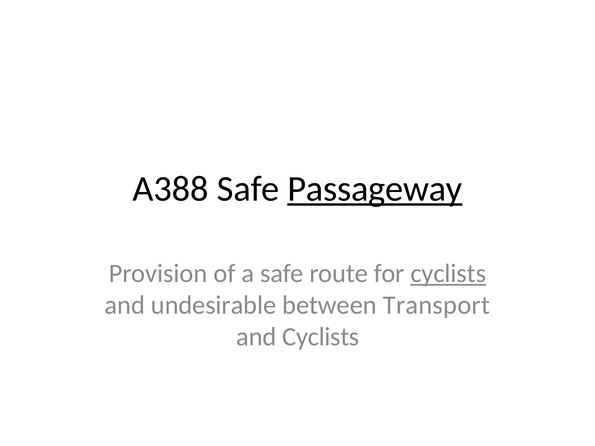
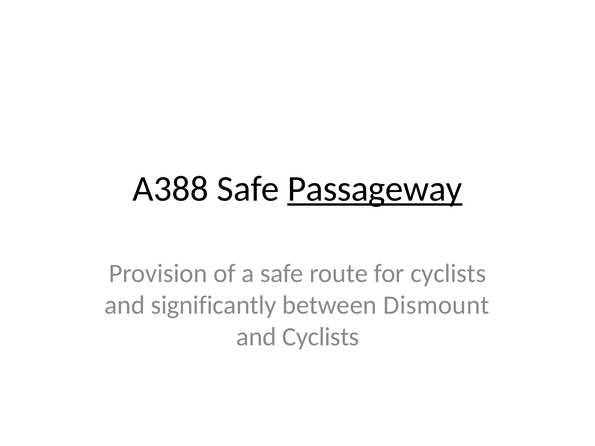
cyclists at (448, 274) underline: present -> none
undesirable: undesirable -> significantly
Transport: Transport -> Dismount
